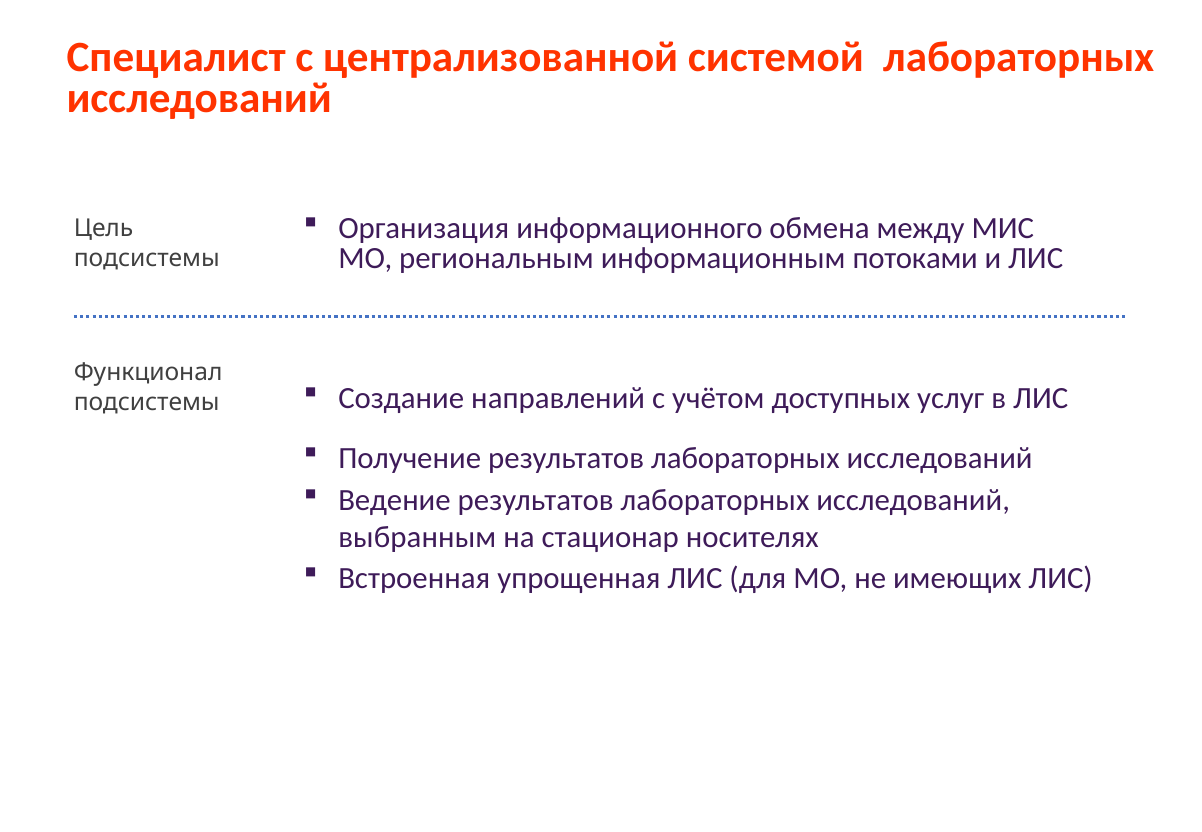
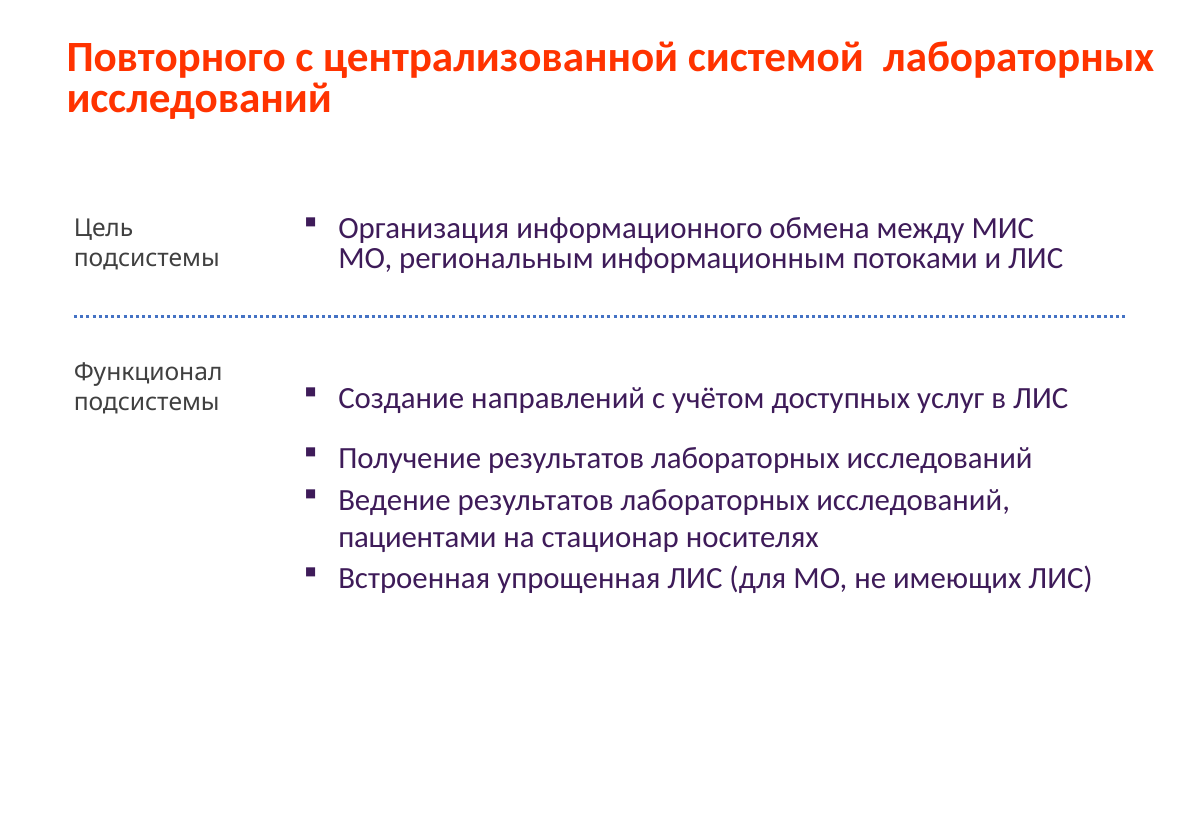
Специалист: Специалист -> Повторного
выбранным: выбранным -> пациентами
